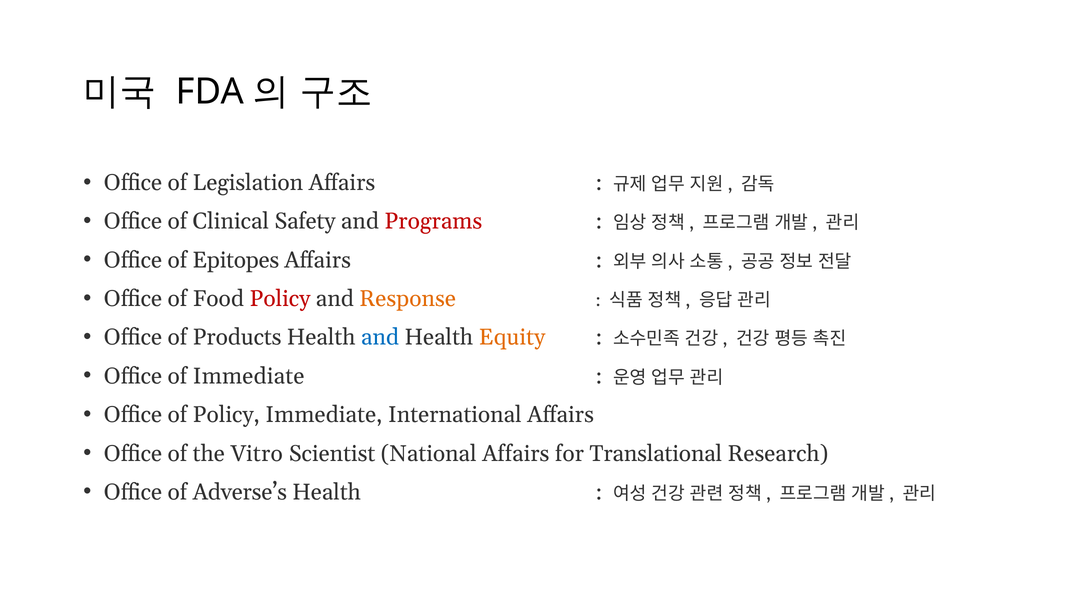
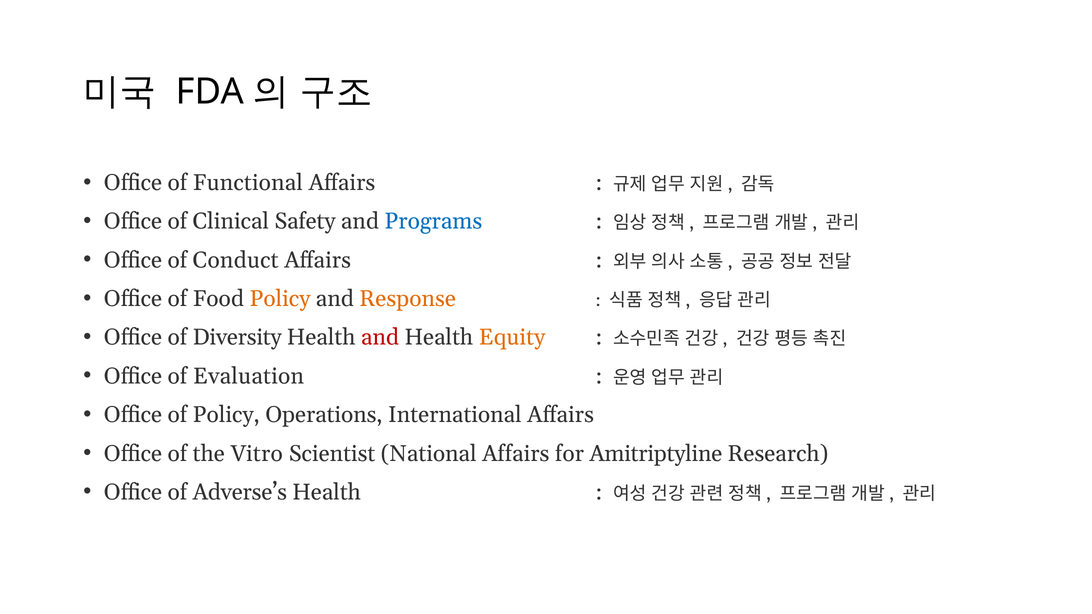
Legislation: Legislation -> Functional
Programs colour: red -> blue
Epitopes: Epitopes -> Conduct
Policy at (280, 299) colour: red -> orange
Products: Products -> Diversity
and at (380, 338) colour: blue -> red
of Immediate: Immediate -> Evaluation
Policy Immediate: Immediate -> Operations
Translational: Translational -> Amitriptyline
